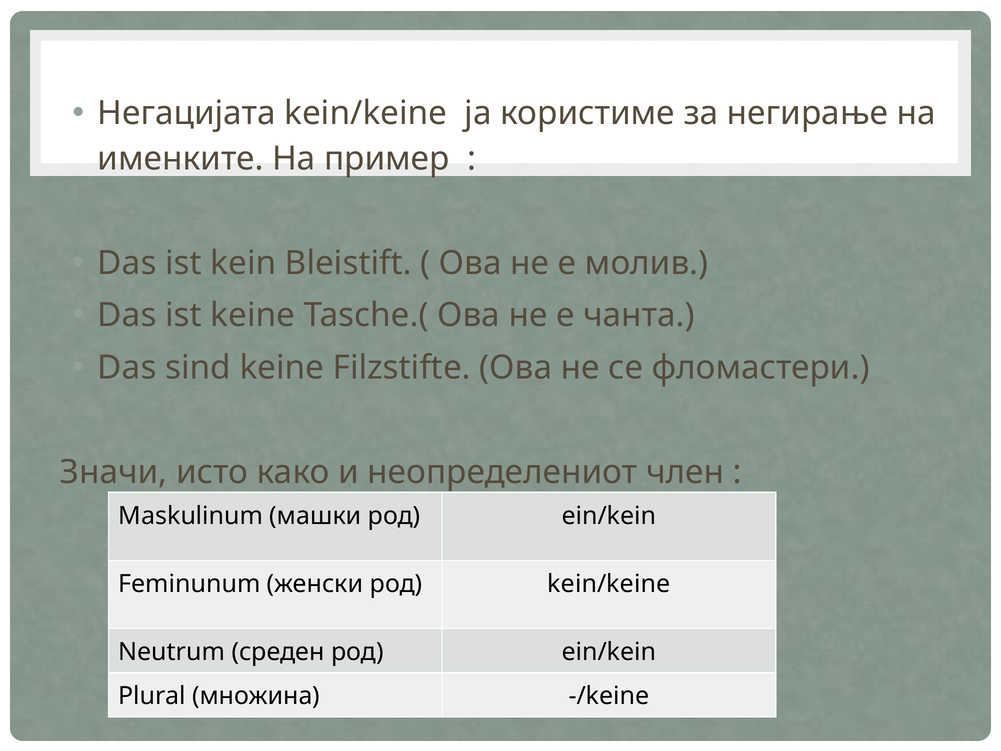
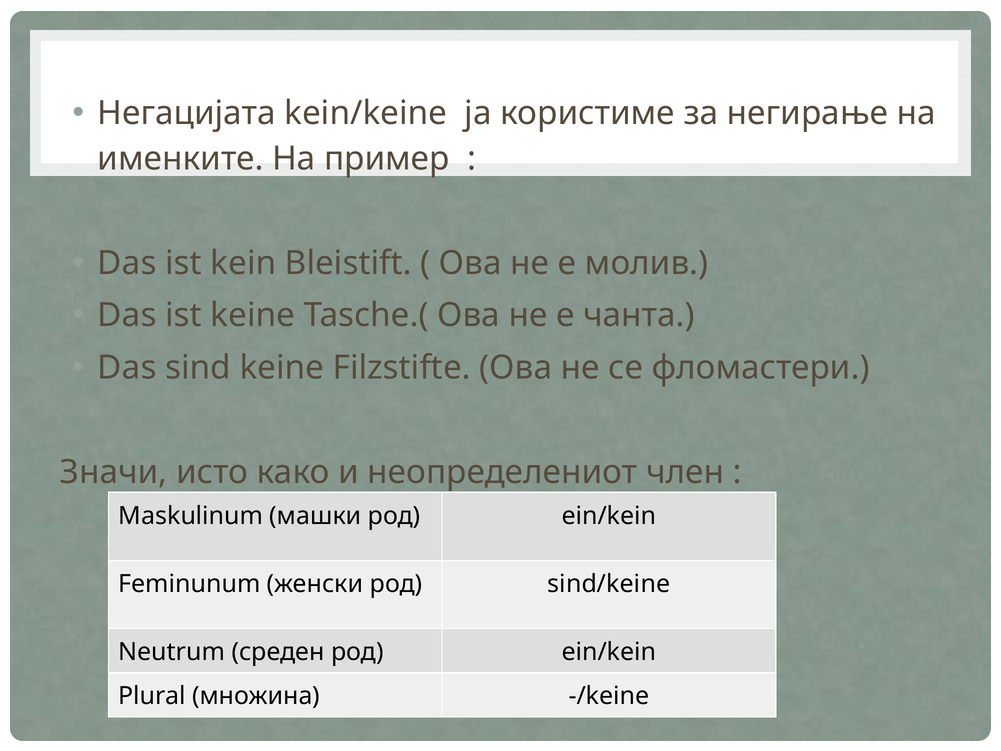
род kein/keine: kein/keine -> sind/keine
